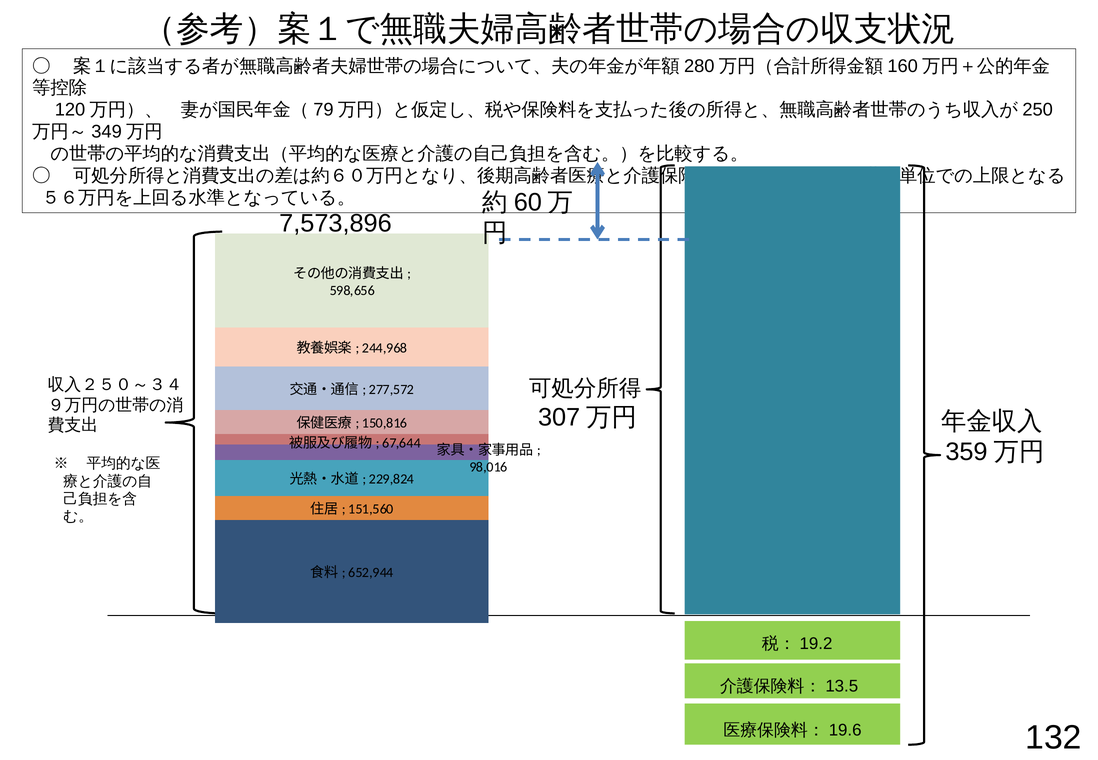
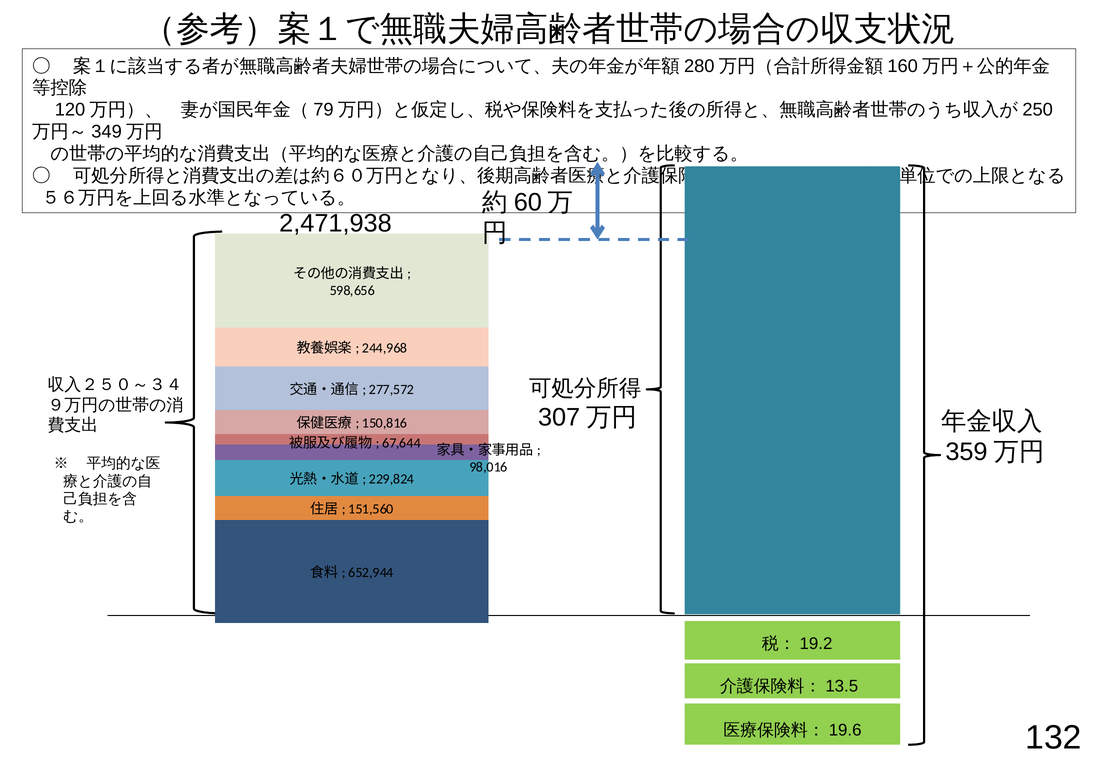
7,573,896: 7,573,896 -> 2,471,938
